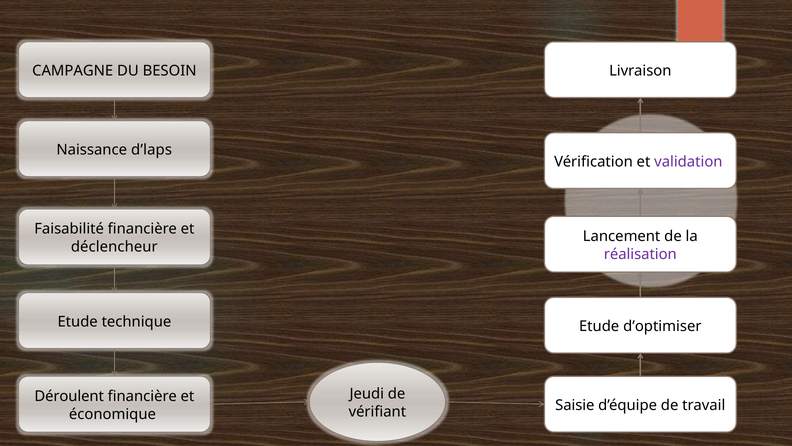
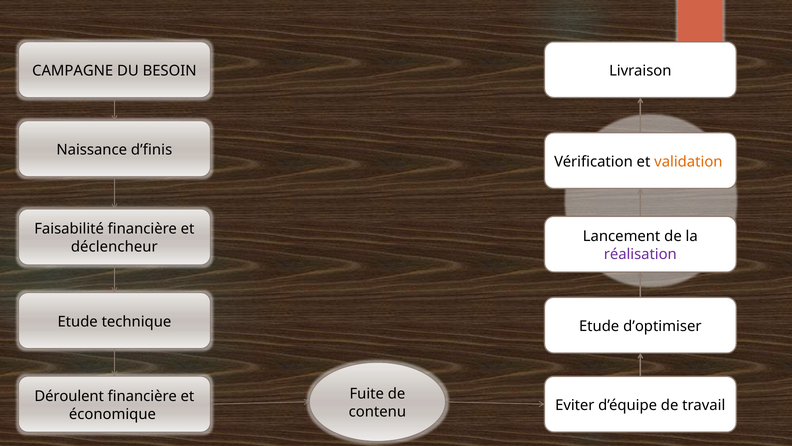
d’laps: d’laps -> d’finis
validation colour: purple -> orange
Jeudi: Jeudi -> Fuite
Saisie: Saisie -> Eviter
vérifiant: vérifiant -> contenu
